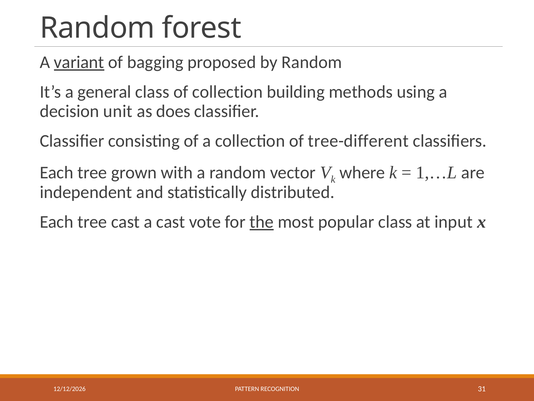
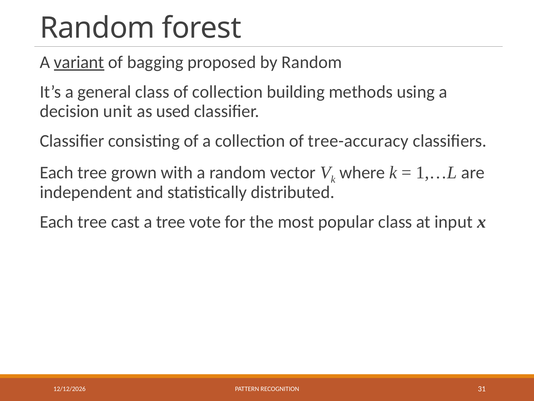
does: does -> used
tree-different: tree-different -> tree-accuracy
a cast: cast -> tree
the underline: present -> none
